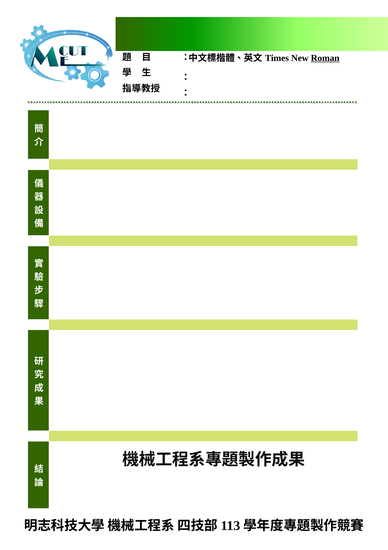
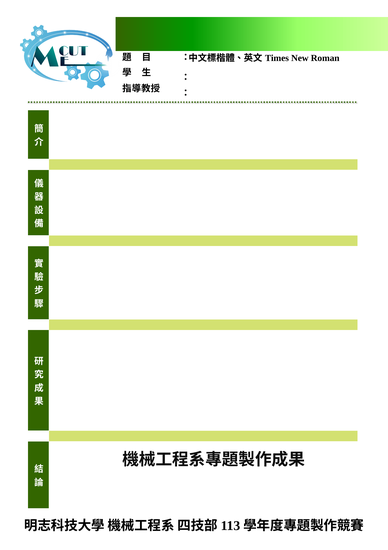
Roman at (325, 58) underline: present -> none
